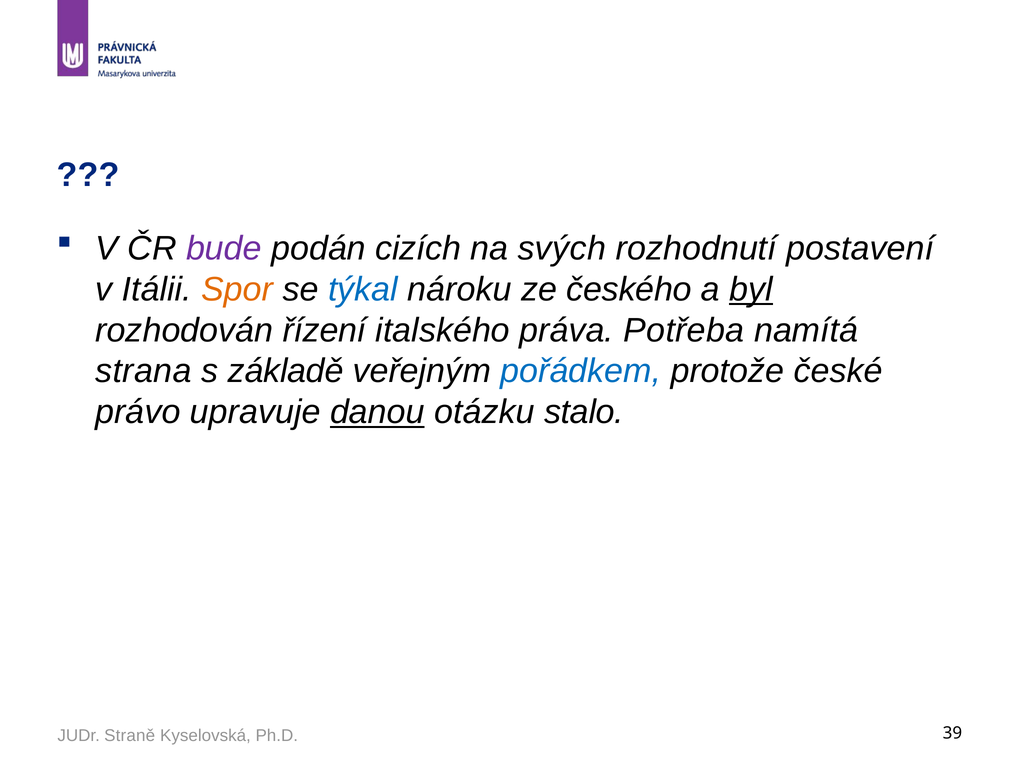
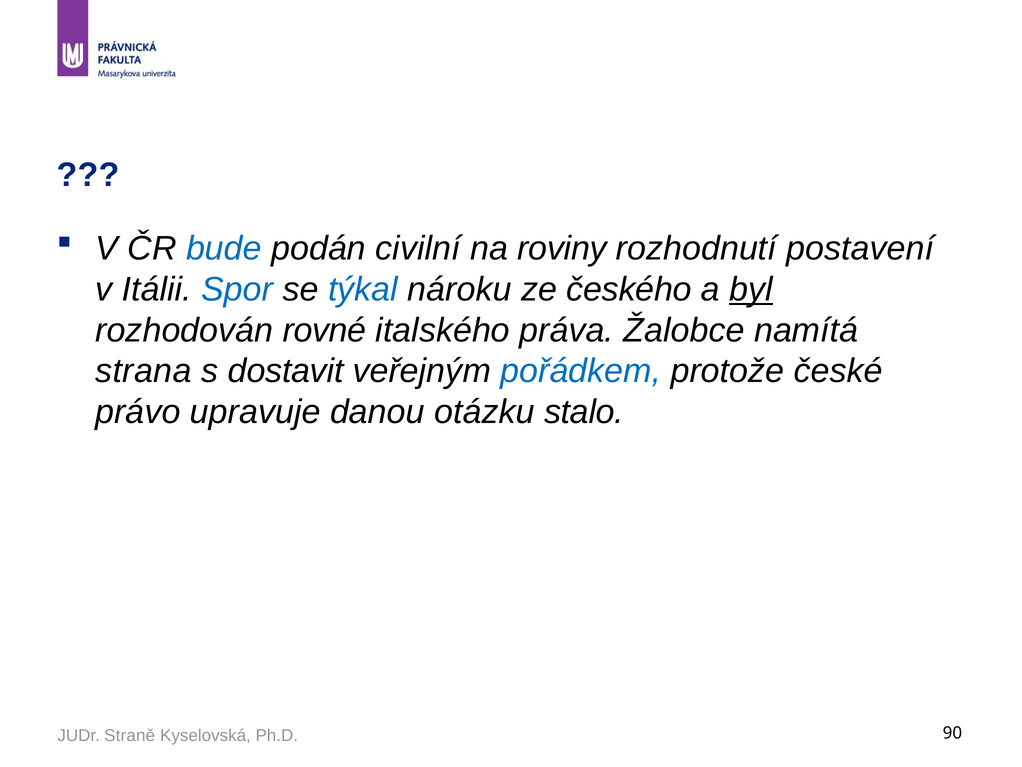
bude colour: purple -> blue
cizích: cizích -> civilní
svých: svých -> roviny
Spor colour: orange -> blue
řízení: řízení -> rovné
Potřeba: Potřeba -> Žalobce
základě: základě -> dostavit
danou underline: present -> none
39: 39 -> 90
